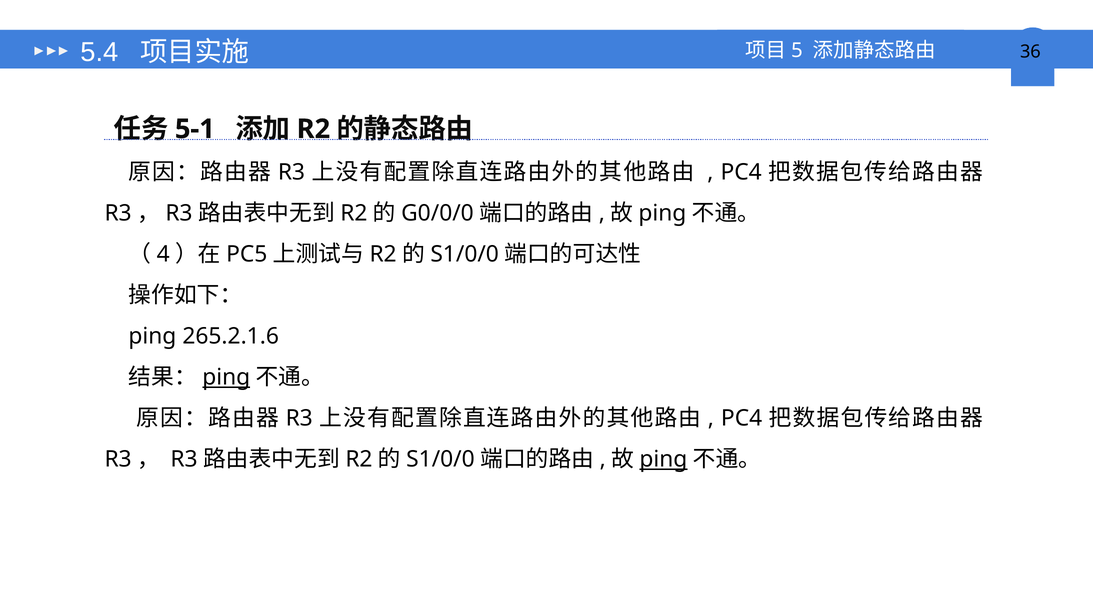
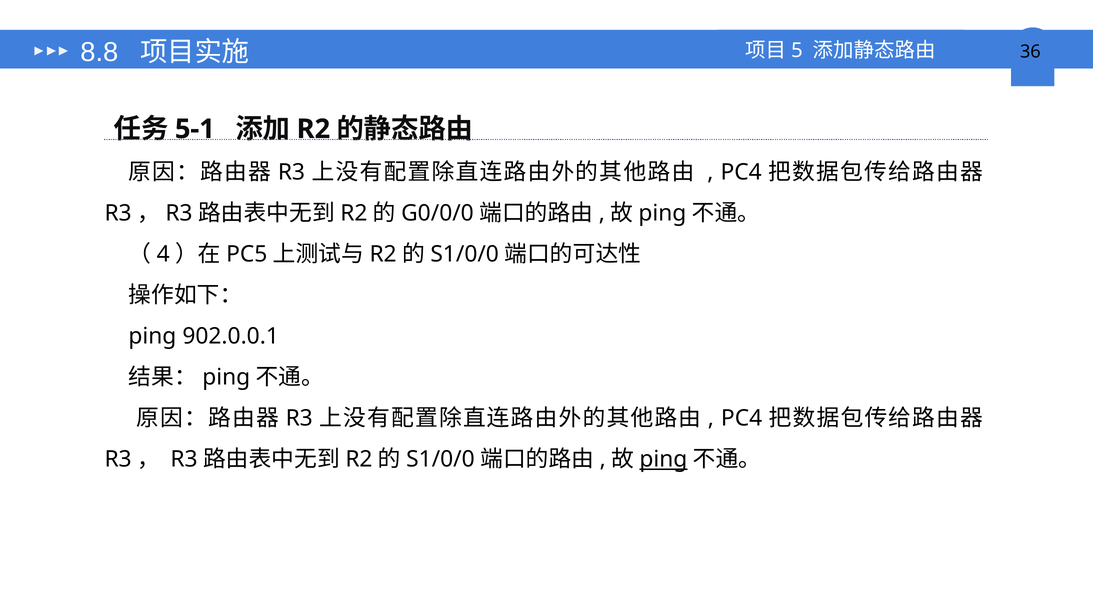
5.4: 5.4 -> 8.8
265.2.1.6: 265.2.1.6 -> 902.0.0.1
ping at (226, 377) underline: present -> none
